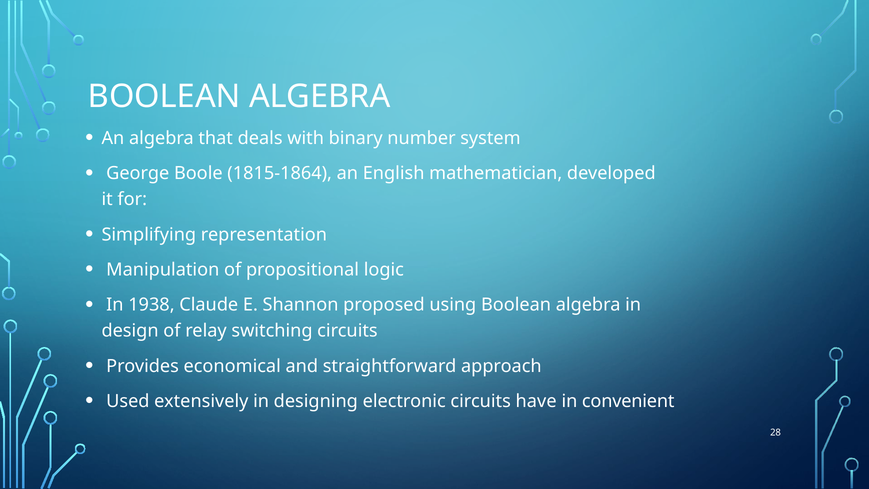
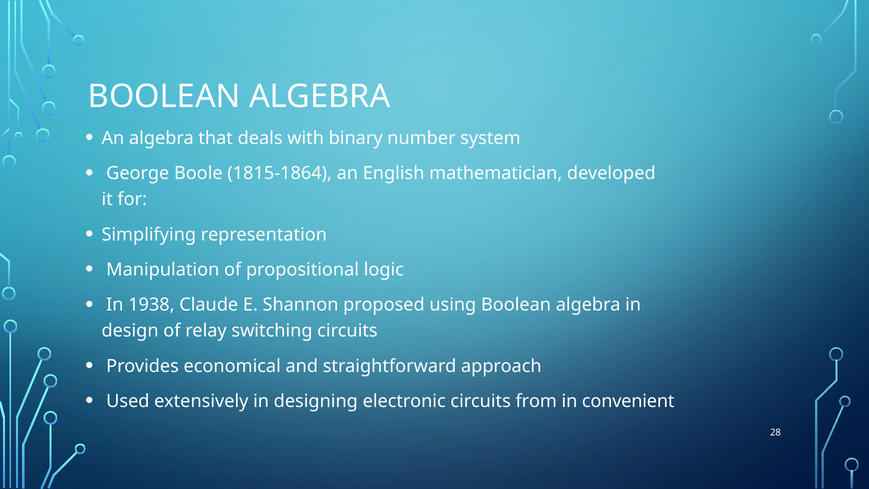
have: have -> from
